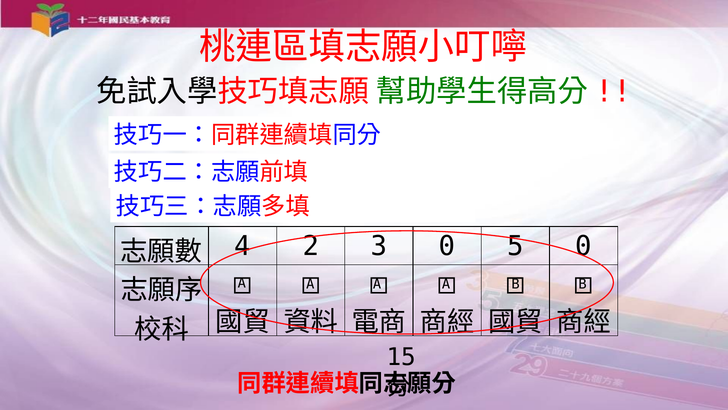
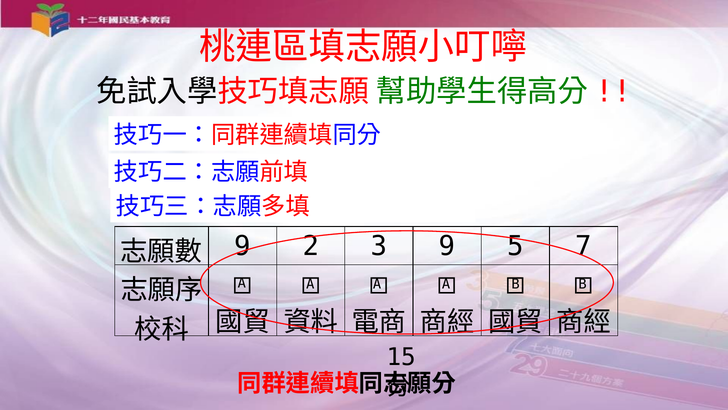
4 at (243, 246): 4 -> 9
3 0: 0 -> 9
5 0: 0 -> 7
